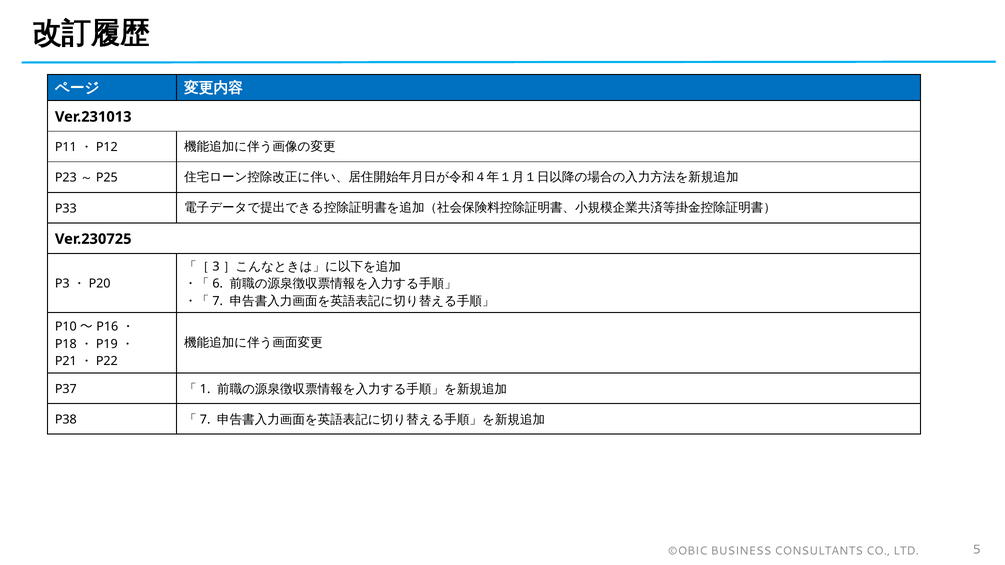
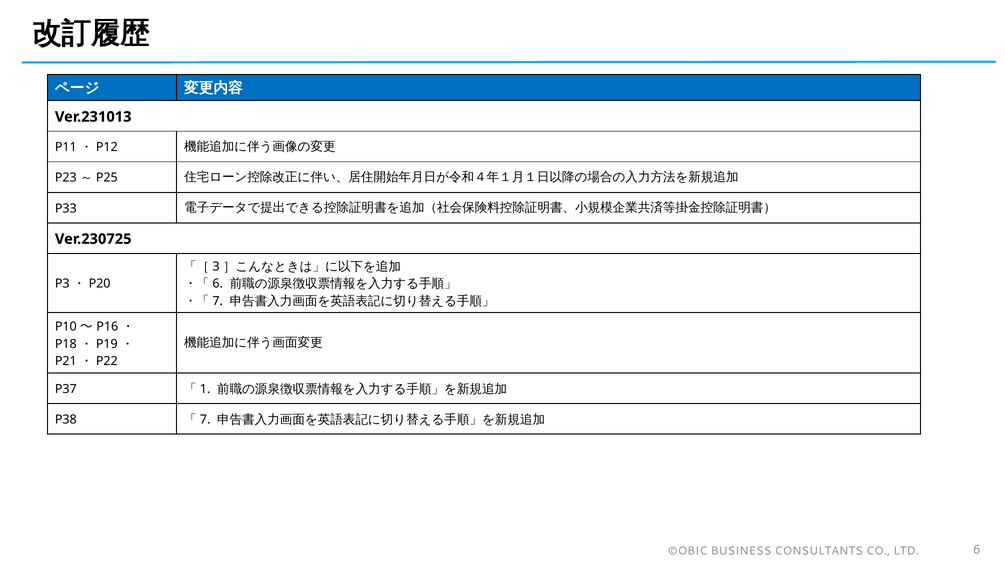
LTD 5: 5 -> 6
